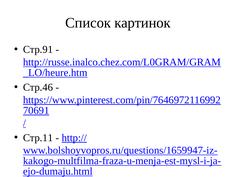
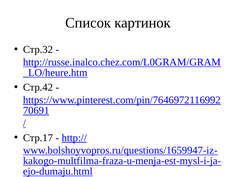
Стр.91: Стр.91 -> Стр.32
Стр.46: Стр.46 -> Стр.42
Стр.11: Стр.11 -> Стр.17
